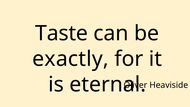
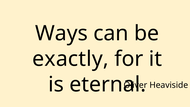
Taste: Taste -> Ways
